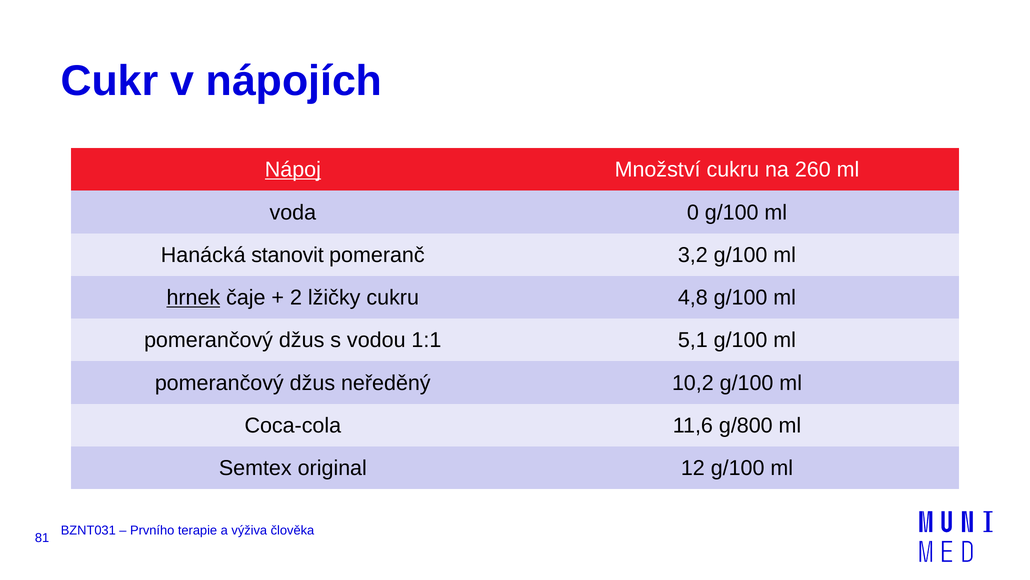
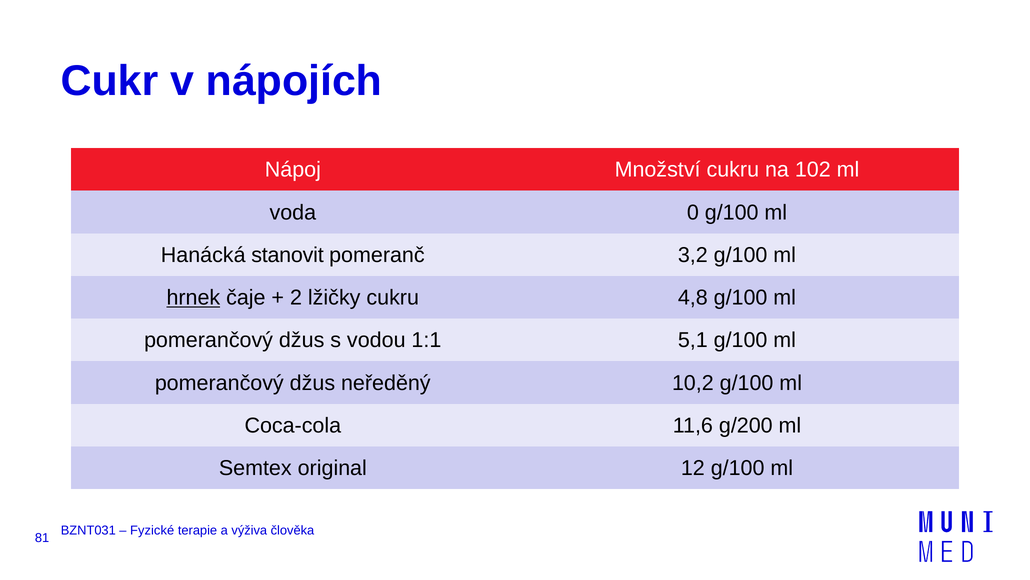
Nápoj underline: present -> none
260: 260 -> 102
g/800: g/800 -> g/200
Prvního: Prvního -> Fyzické
